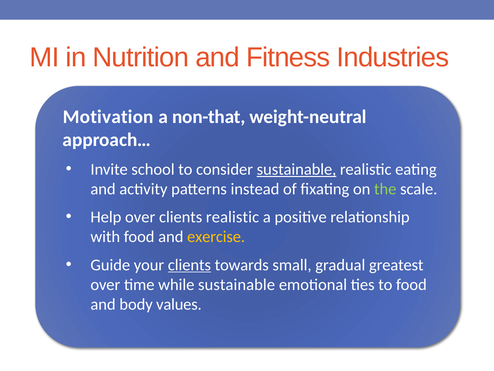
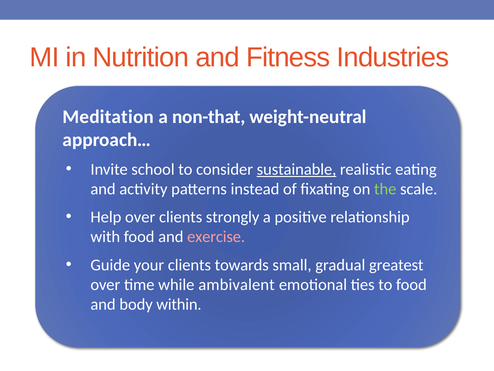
Motivation: Motivation -> Meditation
clients realistic: realistic -> strongly
exercise colour: yellow -> pink
clients at (189, 265) underline: present -> none
while sustainable: sustainable -> ambivalent
values: values -> within
